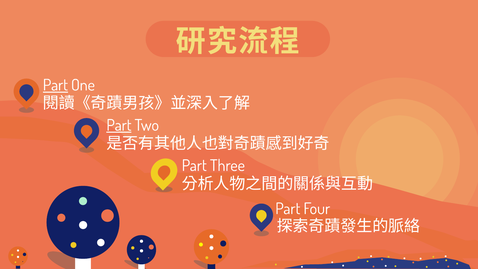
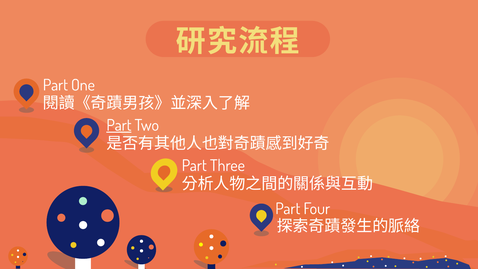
Part at (55, 85) underline: present -> none
